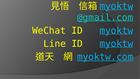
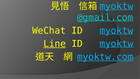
Line underline: none -> present
